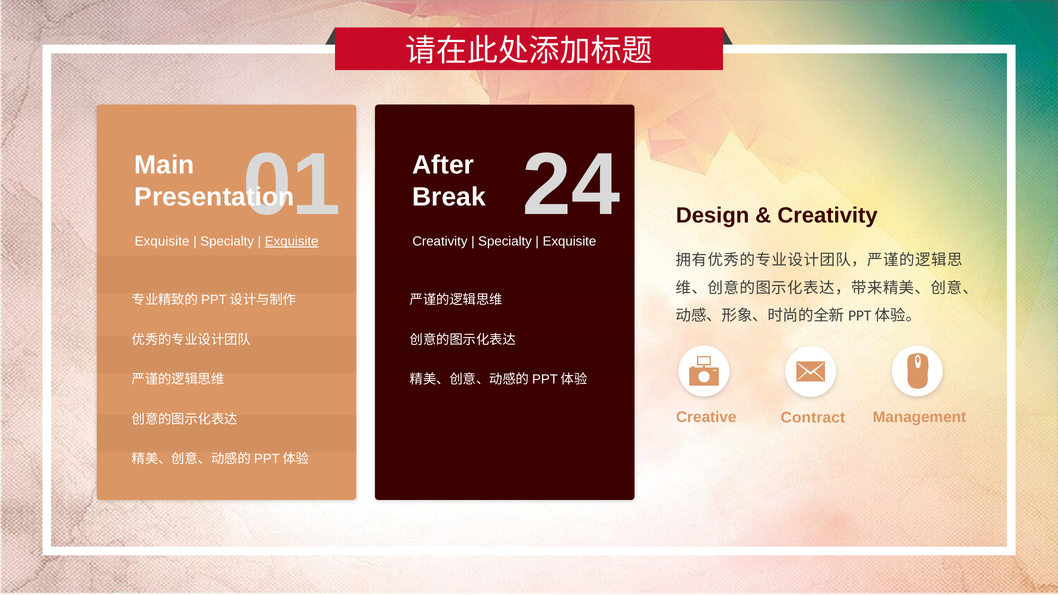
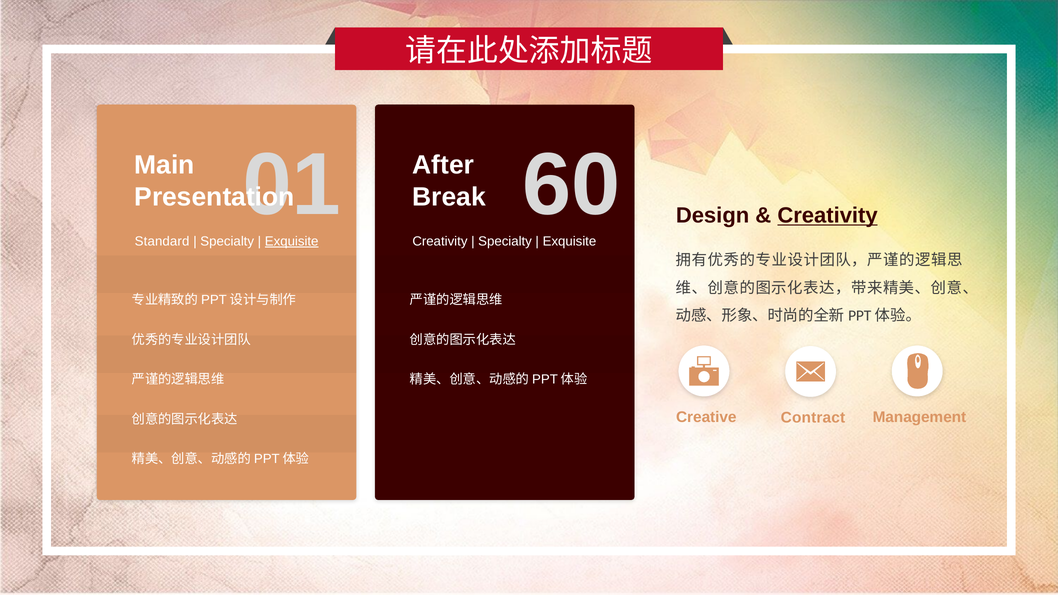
24: 24 -> 60
Creativity at (828, 216) underline: none -> present
Exquisite at (162, 241): Exquisite -> Standard
